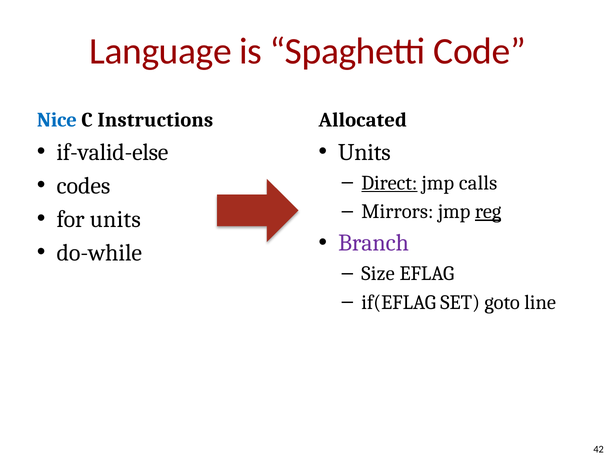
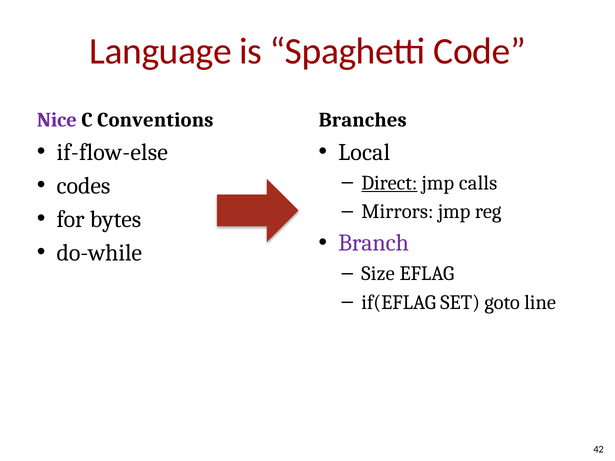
Nice colour: blue -> purple
Instructions: Instructions -> Conventions
Allocated: Allocated -> Branches
if-valid-else: if-valid-else -> if-flow-else
Units at (364, 152): Units -> Local
reg underline: present -> none
for units: units -> bytes
